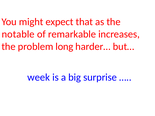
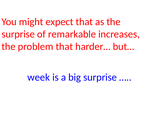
notable at (18, 34): notable -> surprise
problem long: long -> that
